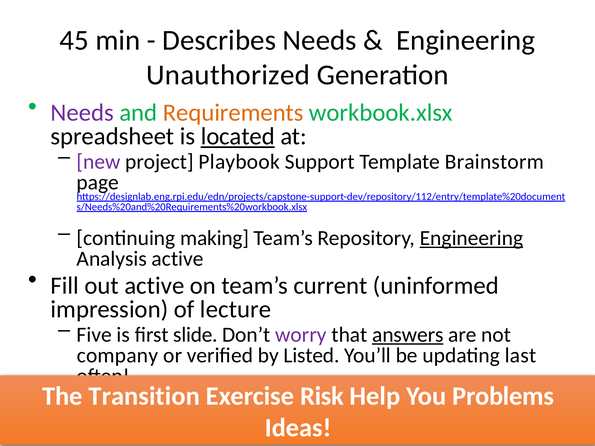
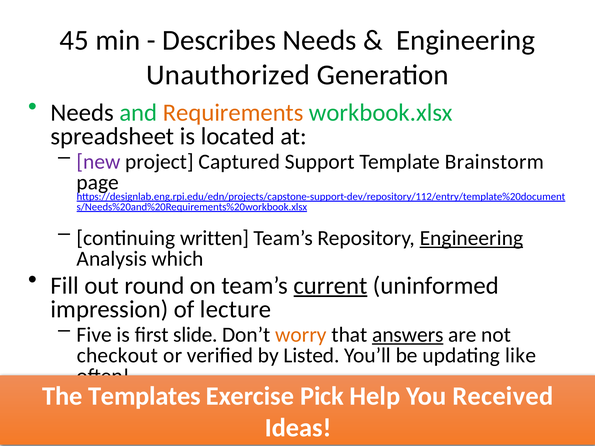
Needs at (82, 113) colour: purple -> black
located underline: present -> none
Playbook: Playbook -> Captured
making: making -> written
Analysis active: active -> which
out active: active -> round
current underline: none -> present
worry colour: purple -> orange
company: company -> checkout
last: last -> like
Transition: Transition -> Templates
Risk: Risk -> Pick
Problems: Problems -> Received
